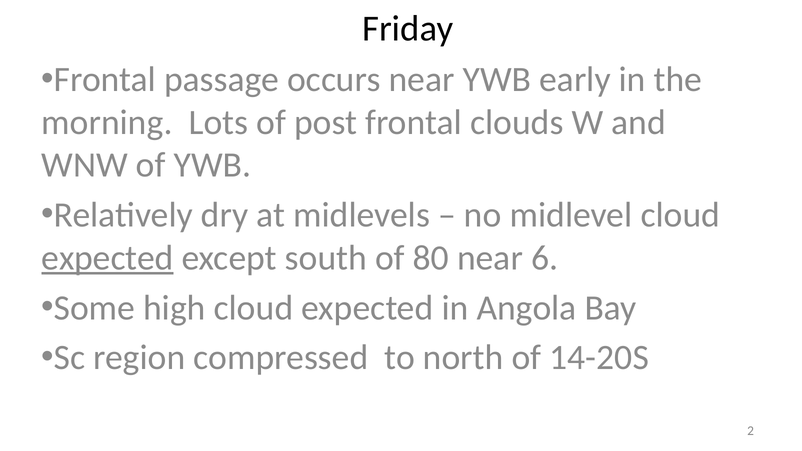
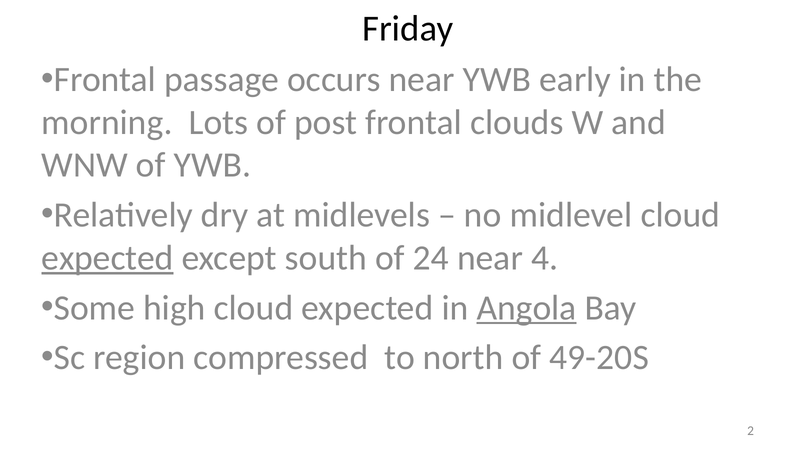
80: 80 -> 24
6: 6 -> 4
Angola underline: none -> present
14-20S: 14-20S -> 49-20S
